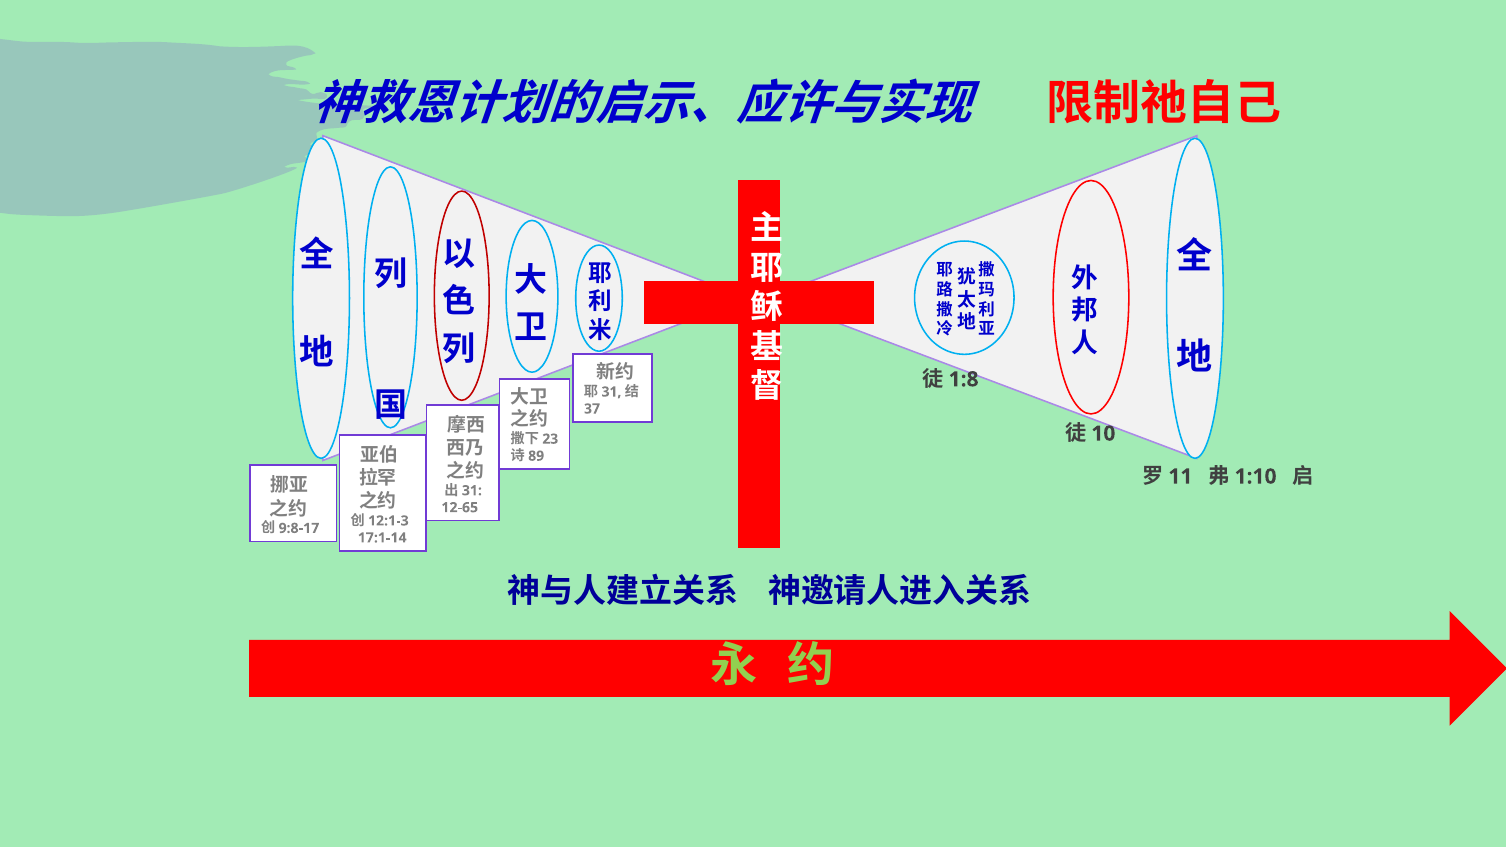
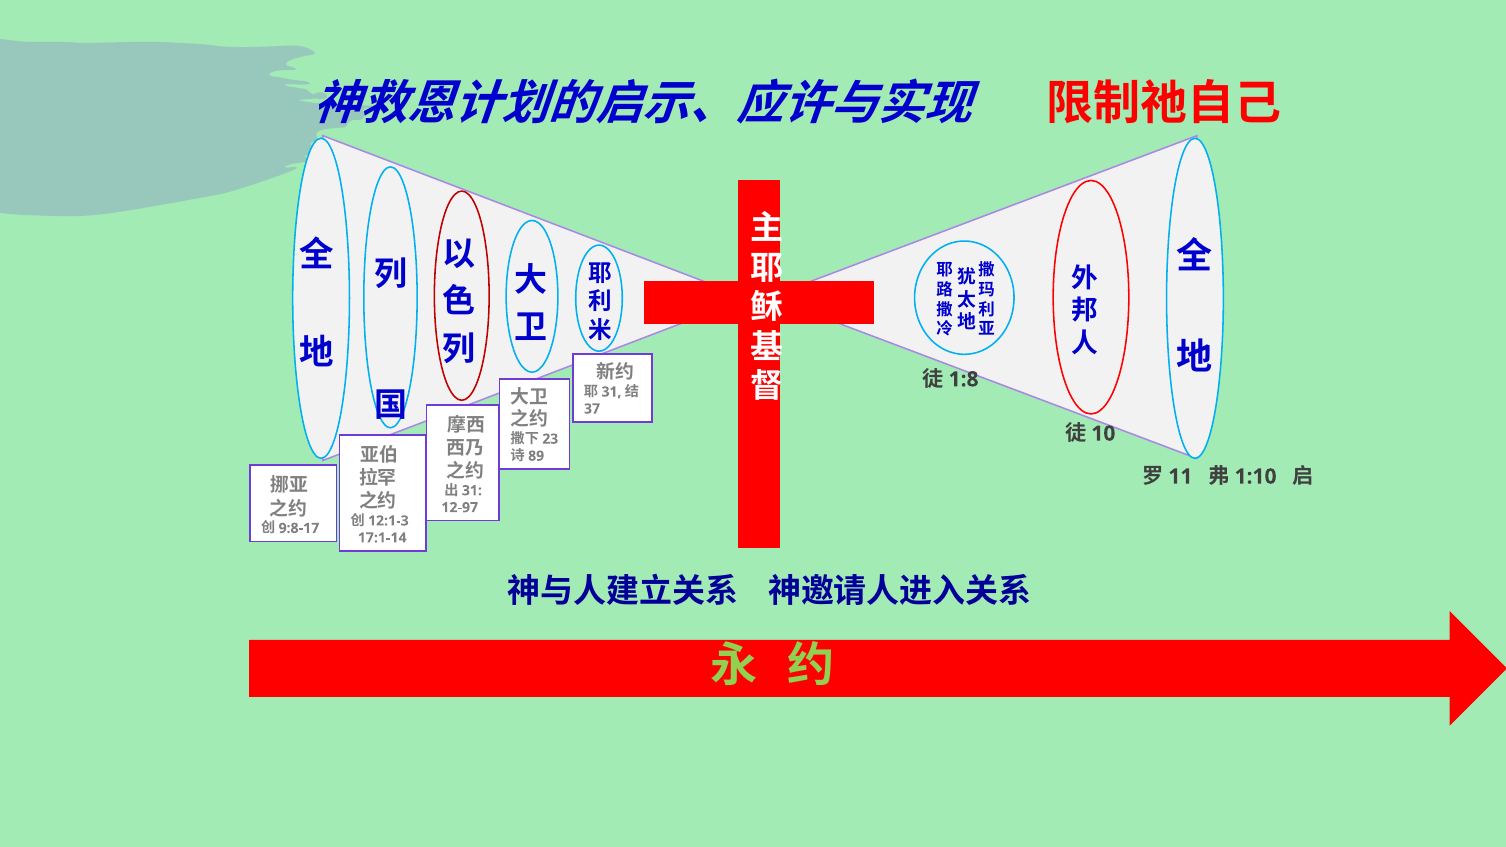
12-65: 12-65 -> 12-97
